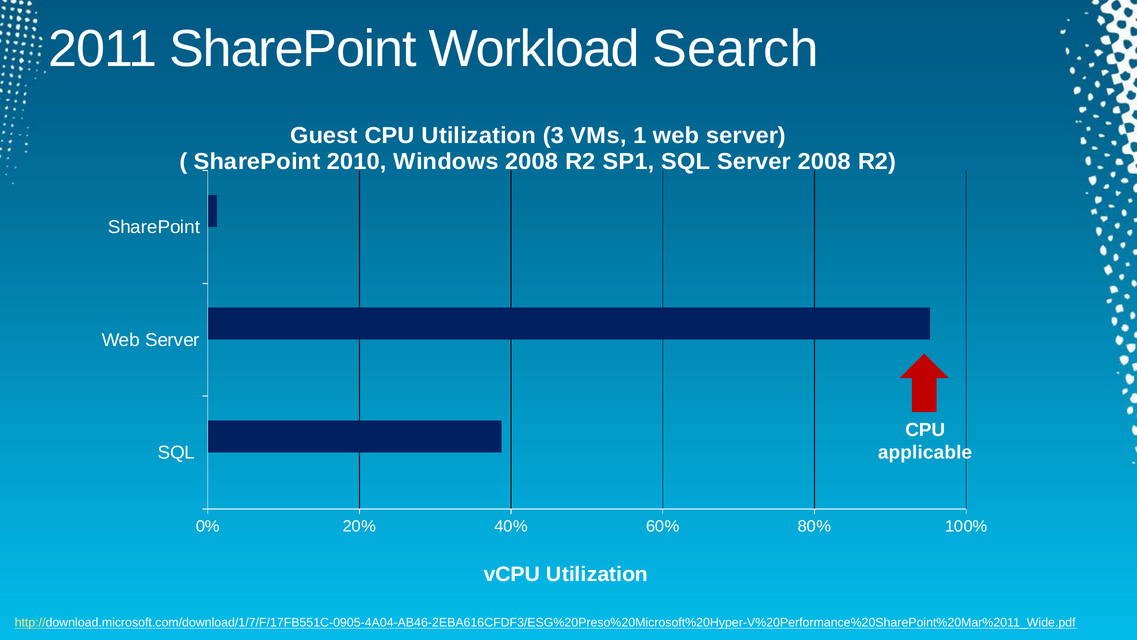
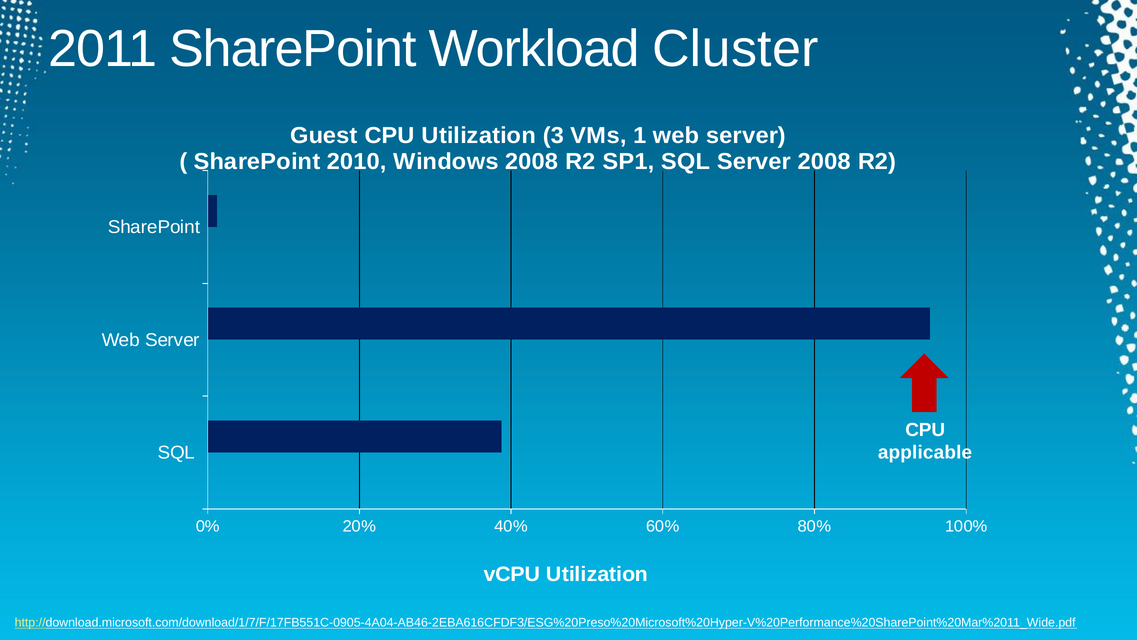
Search: Search -> Cluster
